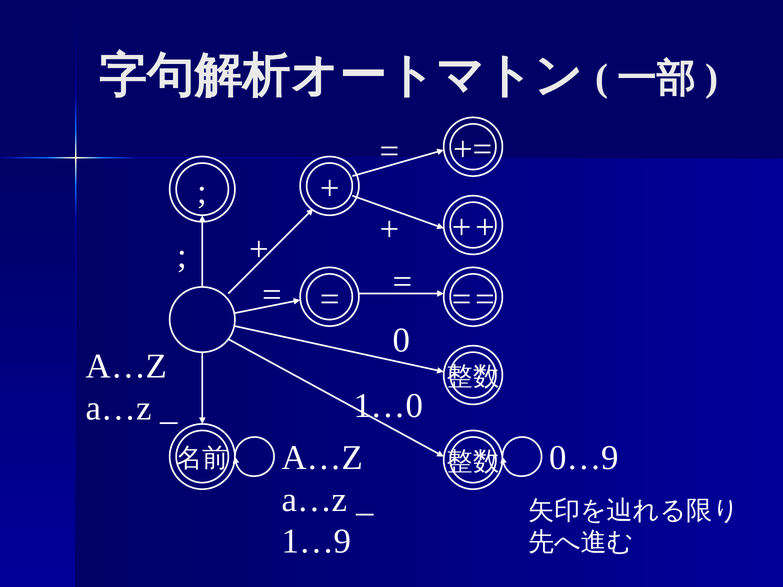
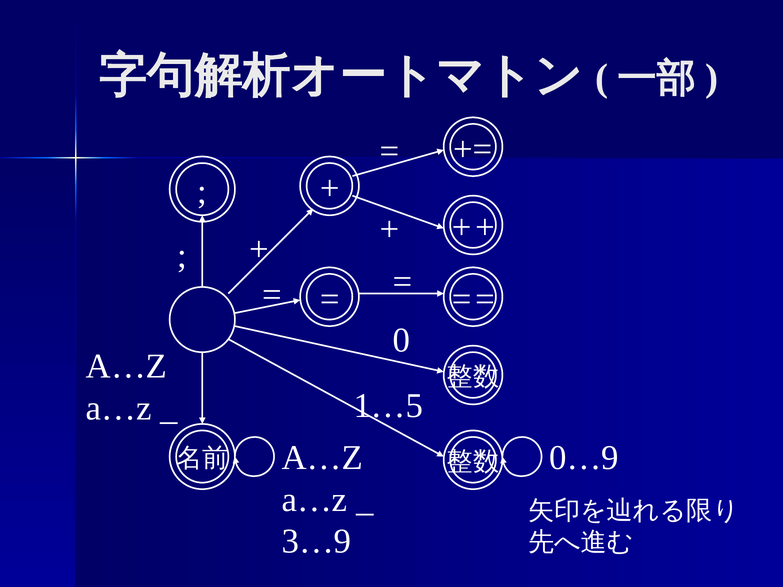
1…0: 1…0 -> 1…5
1…9: 1…9 -> 3…9
